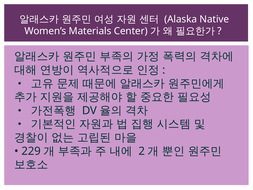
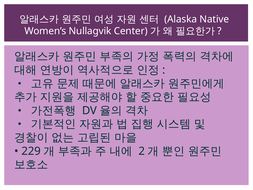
Materials: Materials -> Nullagvik
